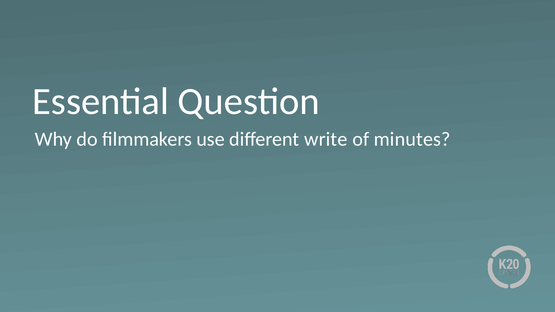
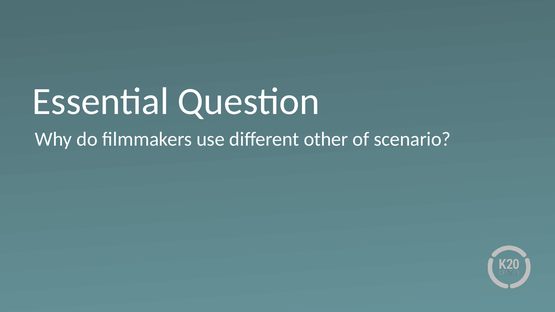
write: write -> other
minutes: minutes -> scenario
